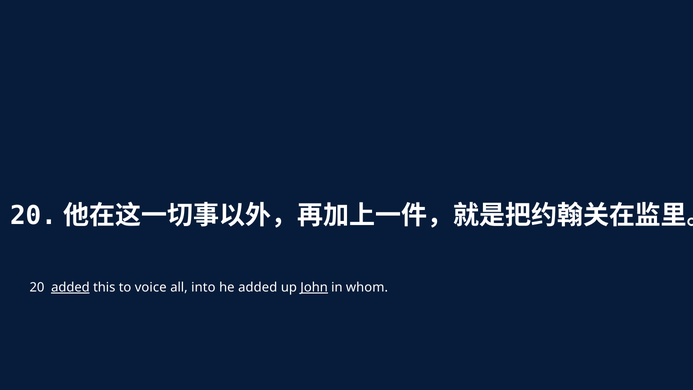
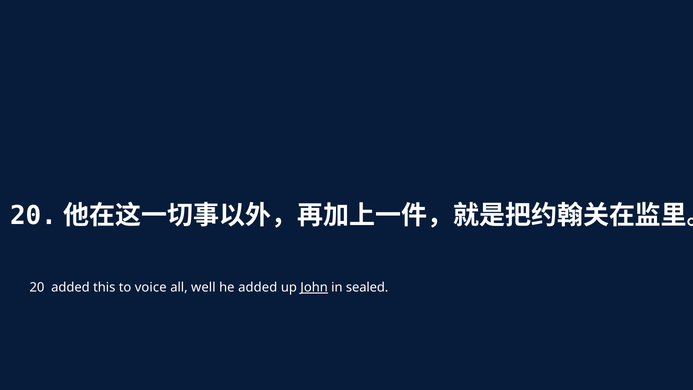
added at (70, 287) underline: present -> none
into: into -> well
whom: whom -> sealed
